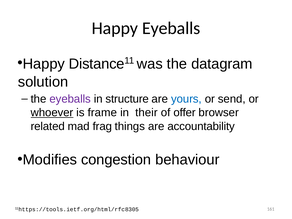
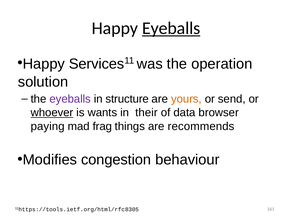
Eyeballs at (171, 28) underline: none -> present
Distance: Distance -> Services
datagram: datagram -> operation
yours colour: blue -> orange
frame: frame -> wants
offer: offer -> data
related: related -> paying
accountability: accountability -> recommends
